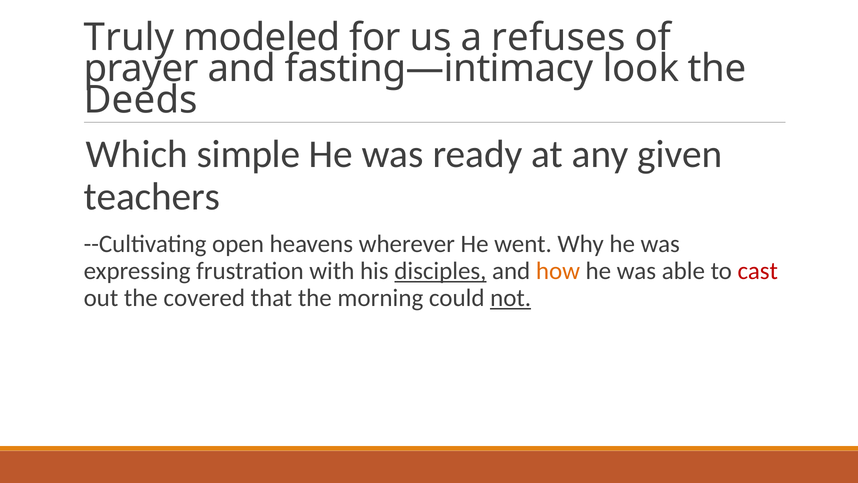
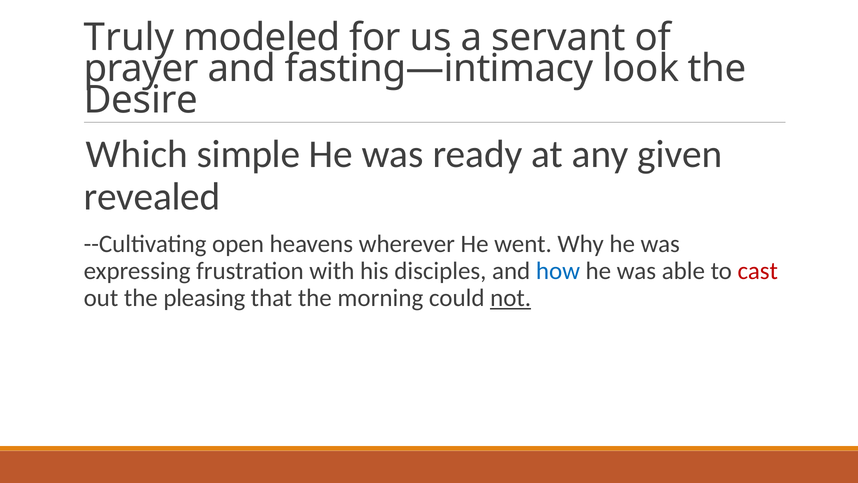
refuses: refuses -> servant
Deeds: Deeds -> Desire
teachers: teachers -> revealed
disciples underline: present -> none
how colour: orange -> blue
covered: covered -> pleasing
